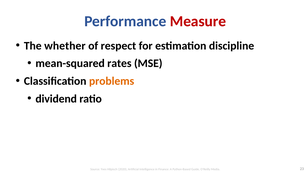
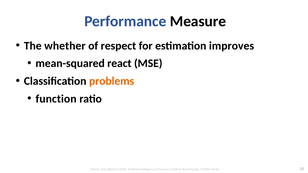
Measure colour: red -> black
discipline: discipline -> improves
rates: rates -> react
dividend: dividend -> function
